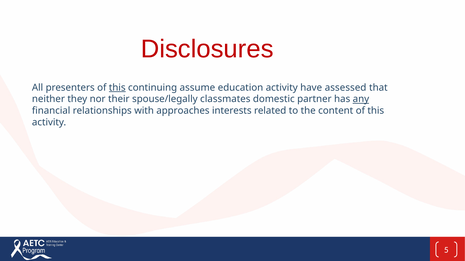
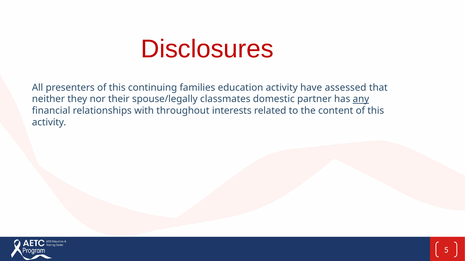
this at (117, 88) underline: present -> none
assume: assume -> families
approaches: approaches -> throughout
